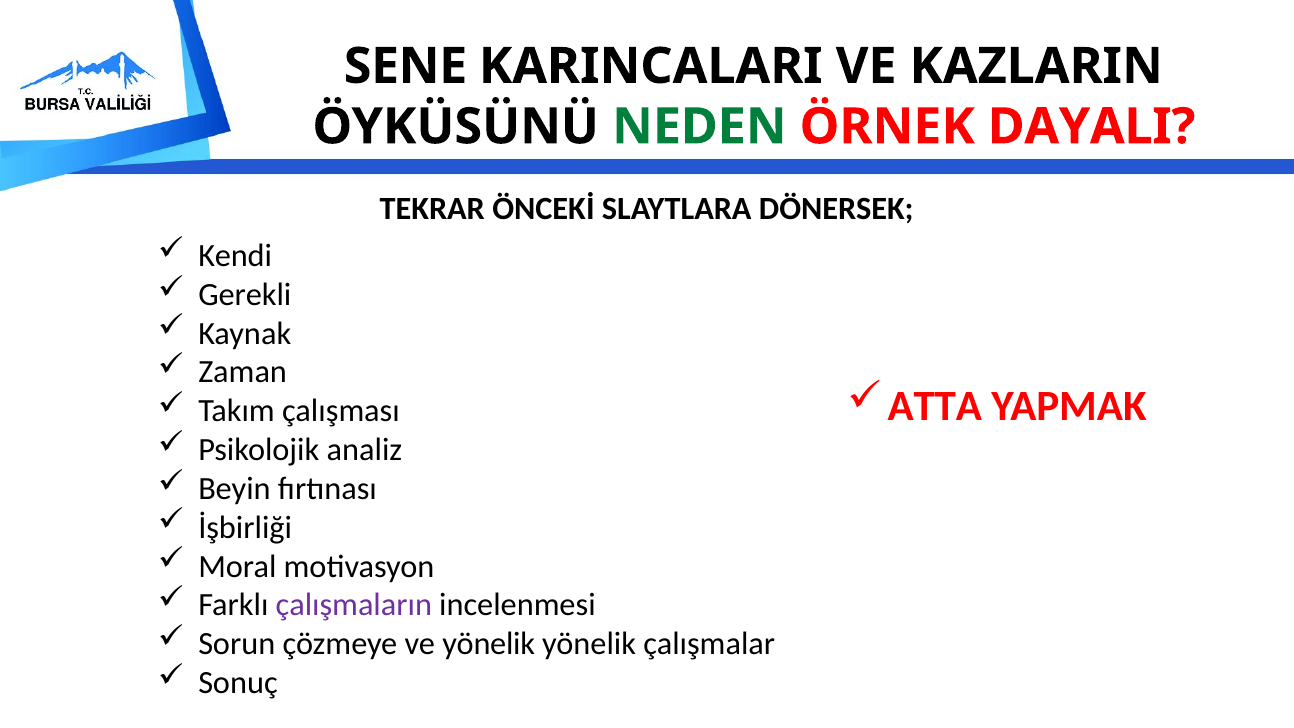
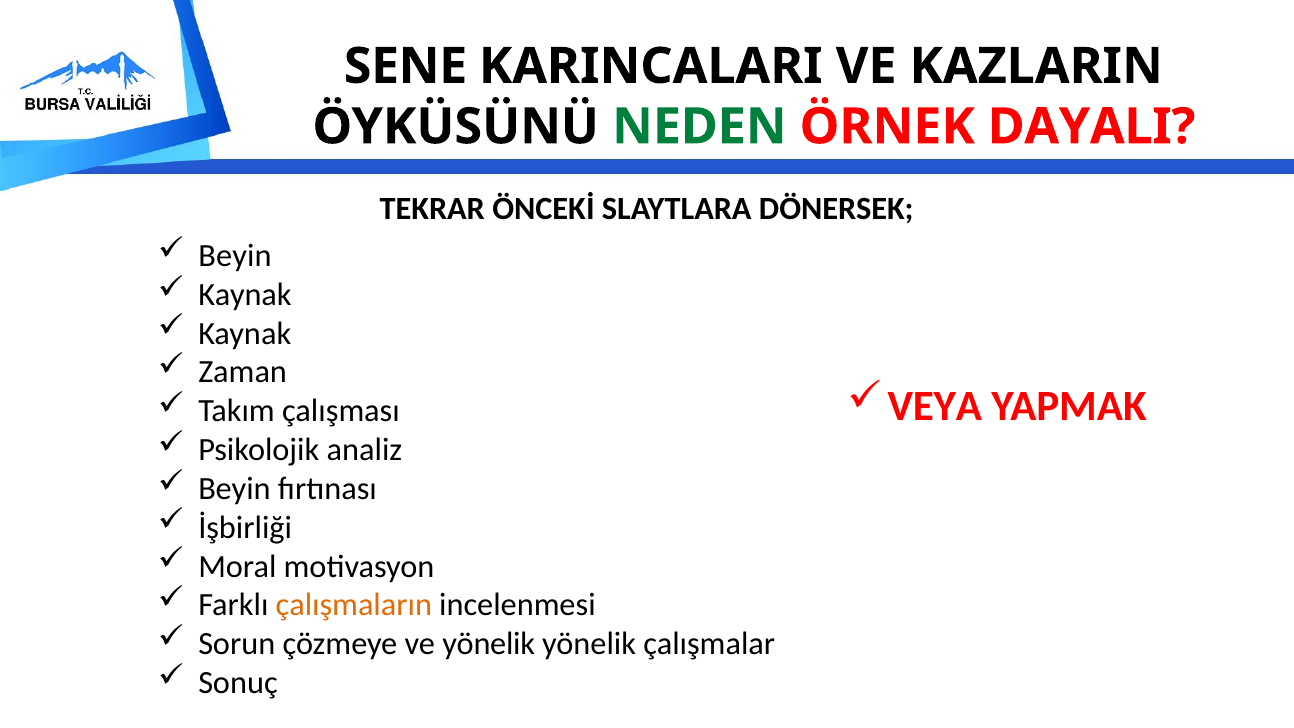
Kendi at (235, 256): Kendi -> Beyin
Gerekli at (245, 295): Gerekli -> Kaynak
ATTA: ATTA -> VEYA
çalışmaların colour: purple -> orange
